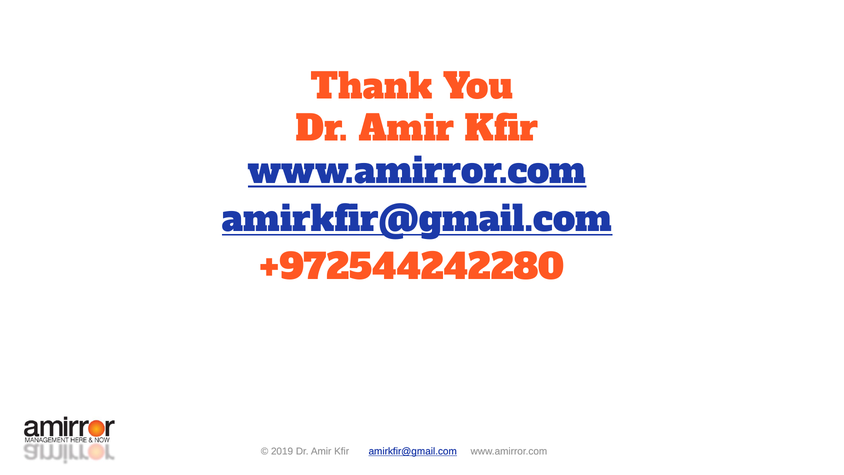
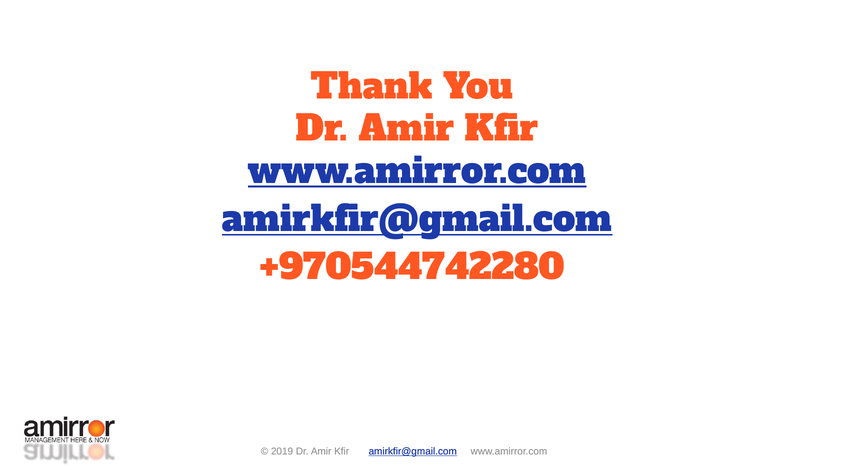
+972544242280: +972544242280 -> +970544742280
